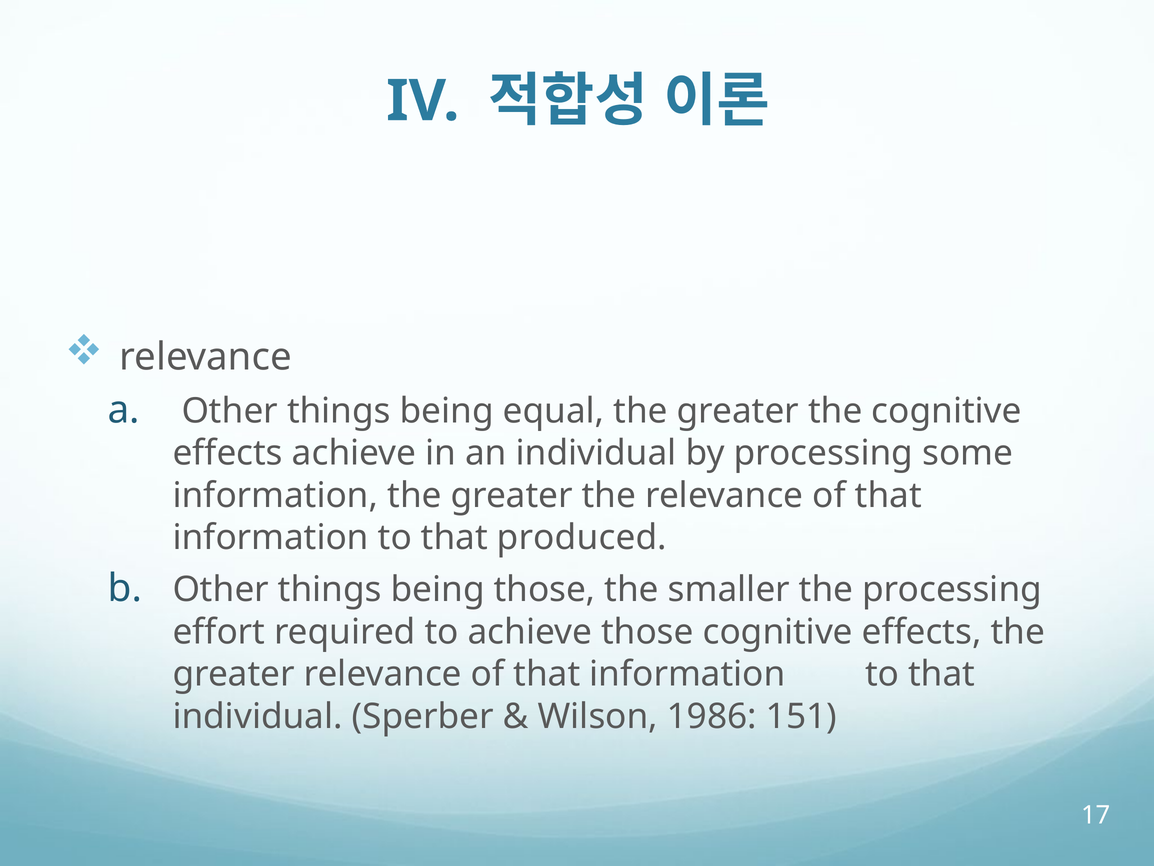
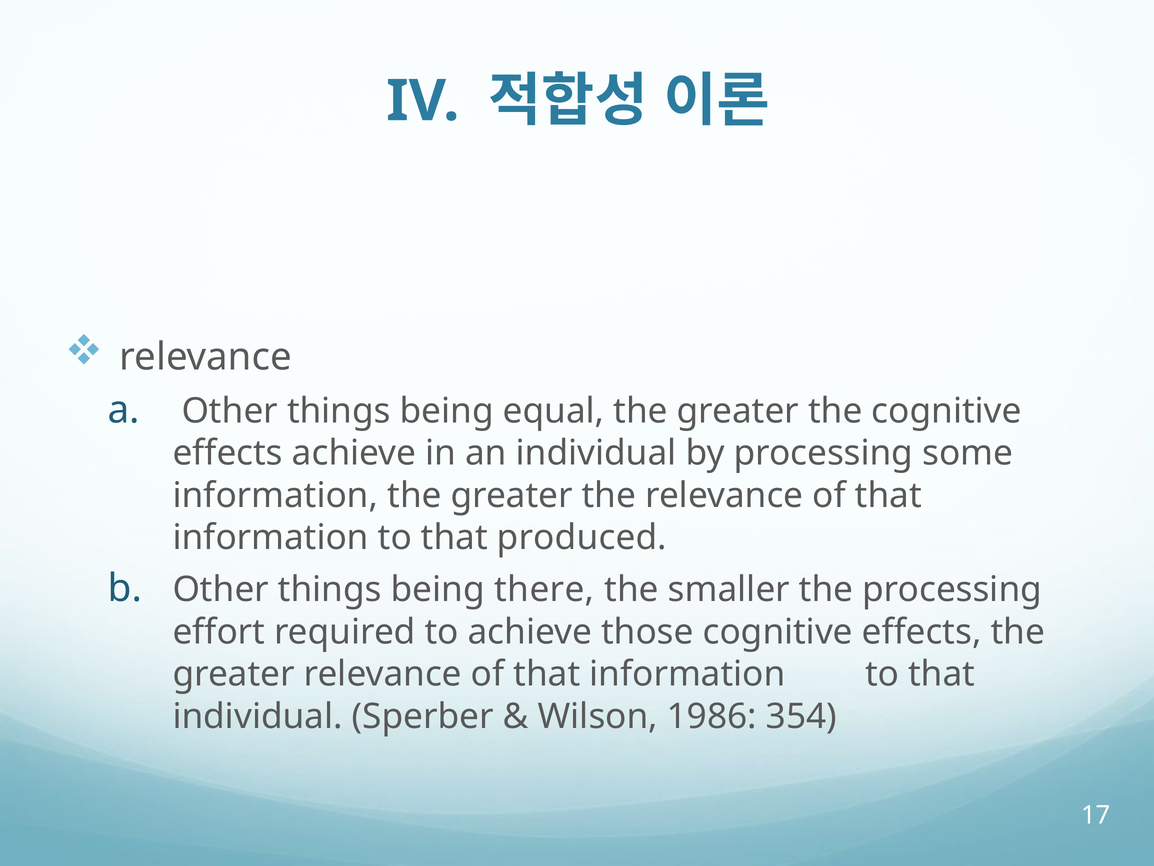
being those: those -> there
151: 151 -> 354
